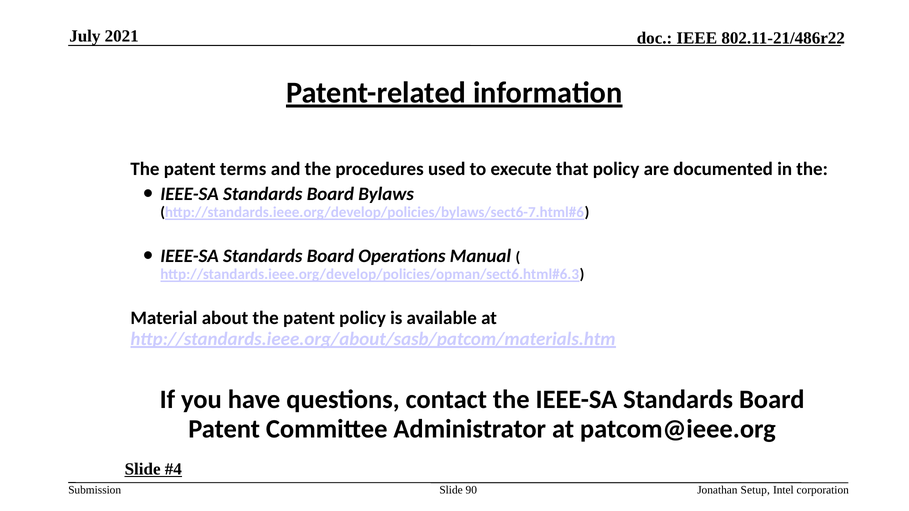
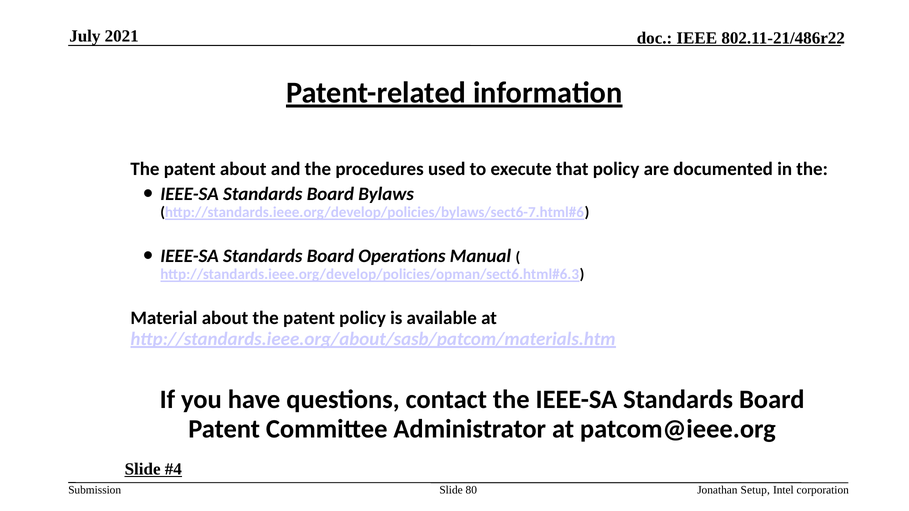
patent terms: terms -> about
90: 90 -> 80
